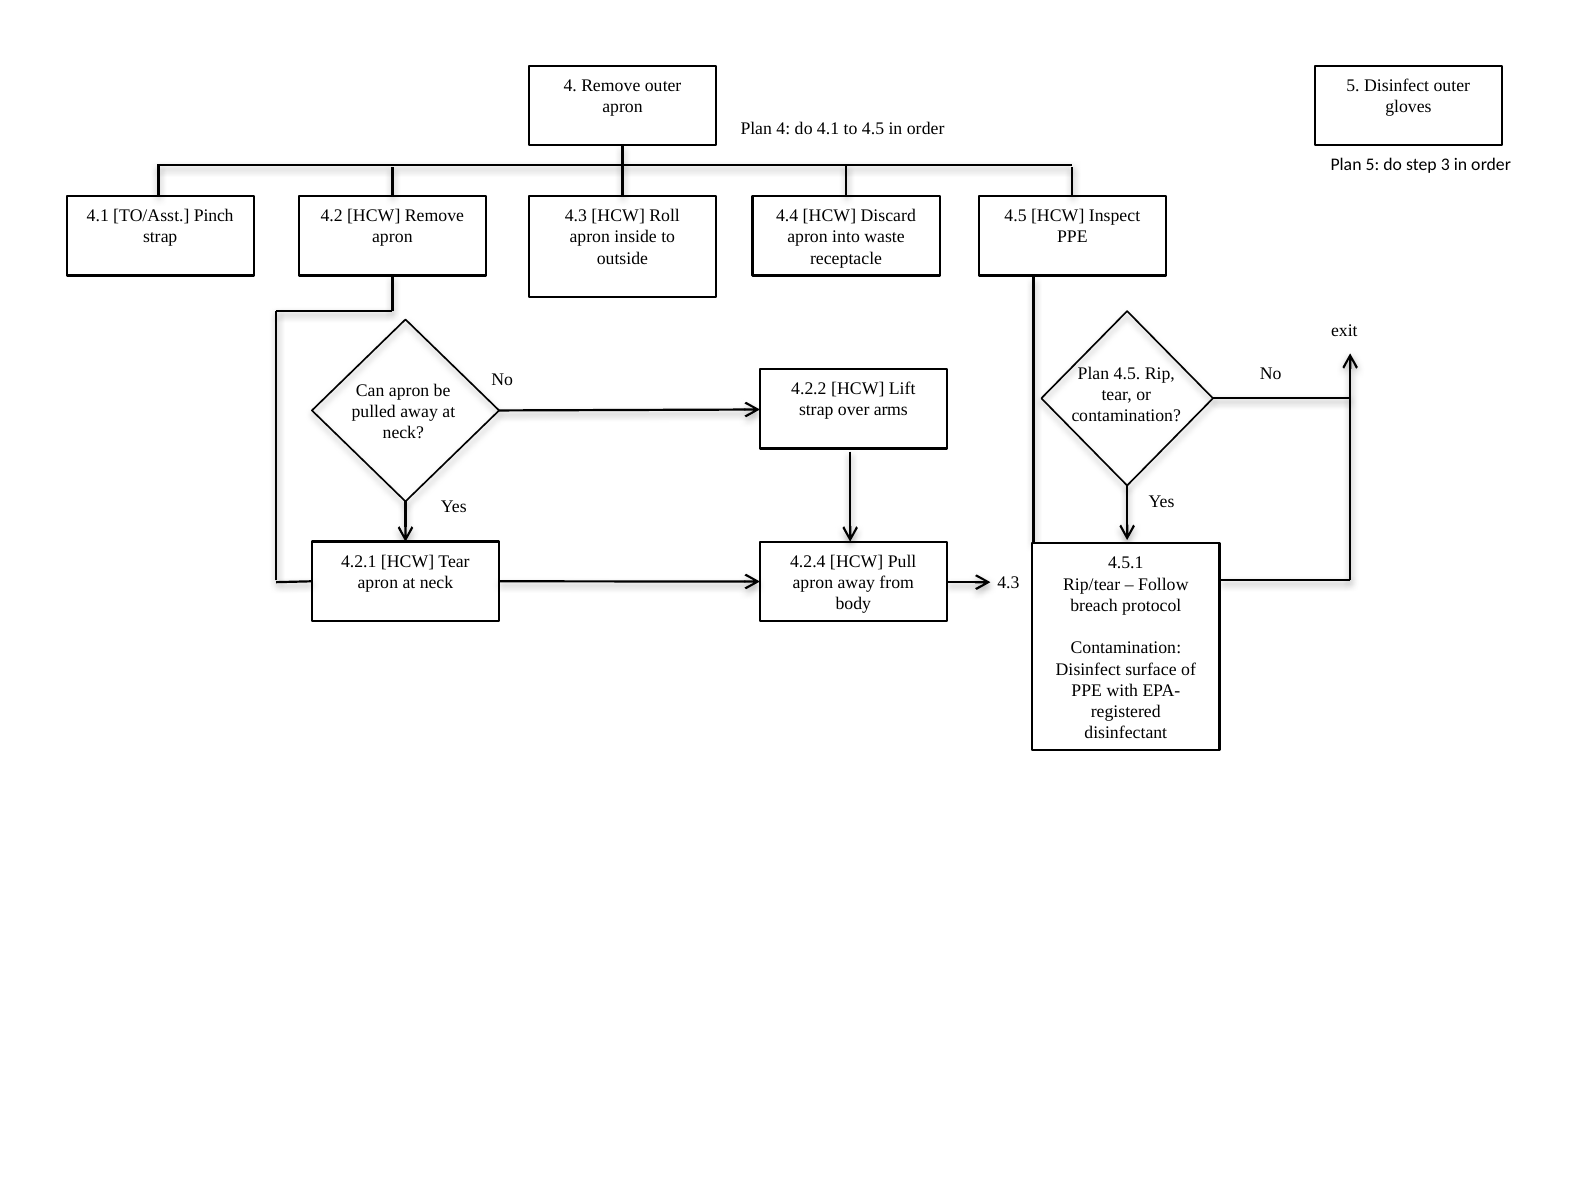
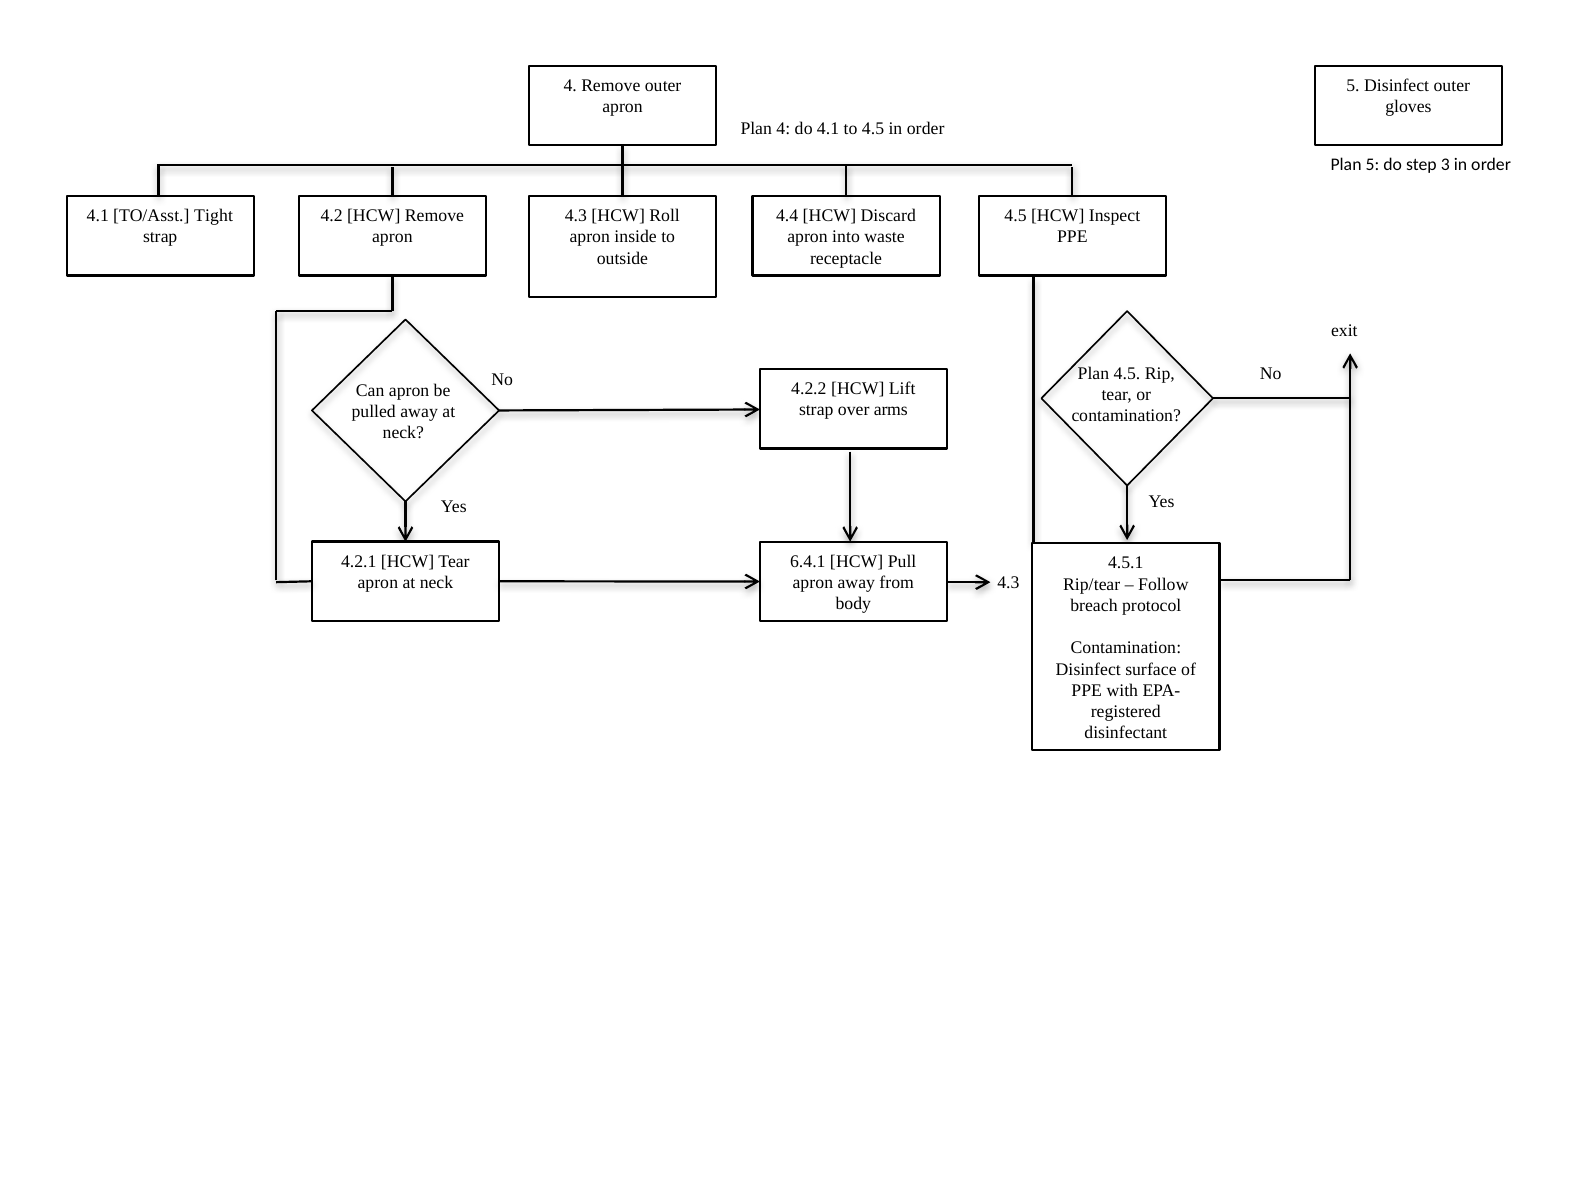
Pinch: Pinch -> Tight
4.2.4: 4.2.4 -> 6.4.1
